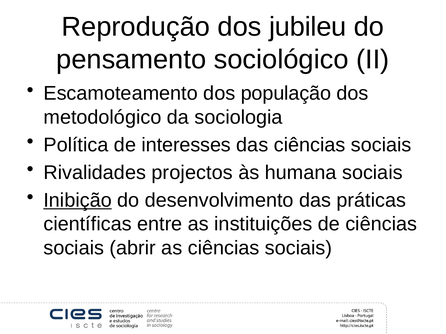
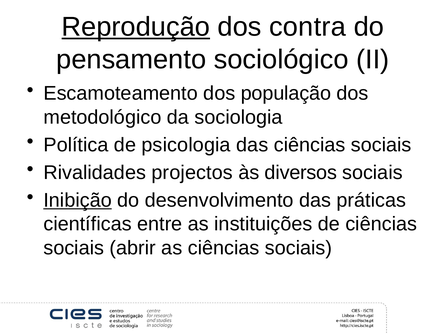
Reprodução underline: none -> present
jubileu: jubileu -> contra
interesses: interesses -> psicologia
humana: humana -> diversos
